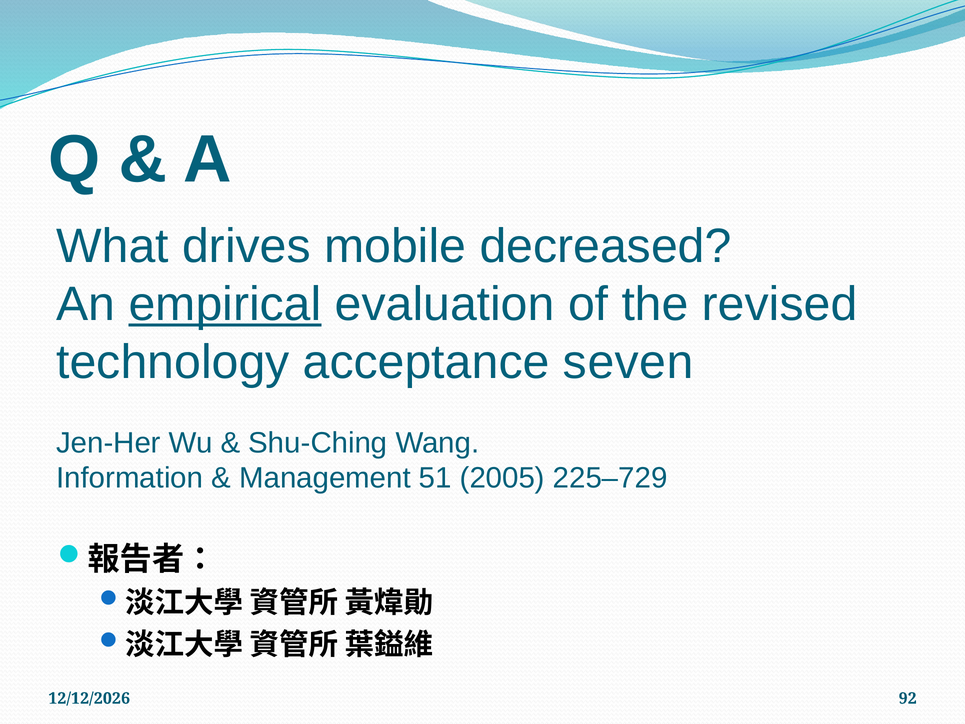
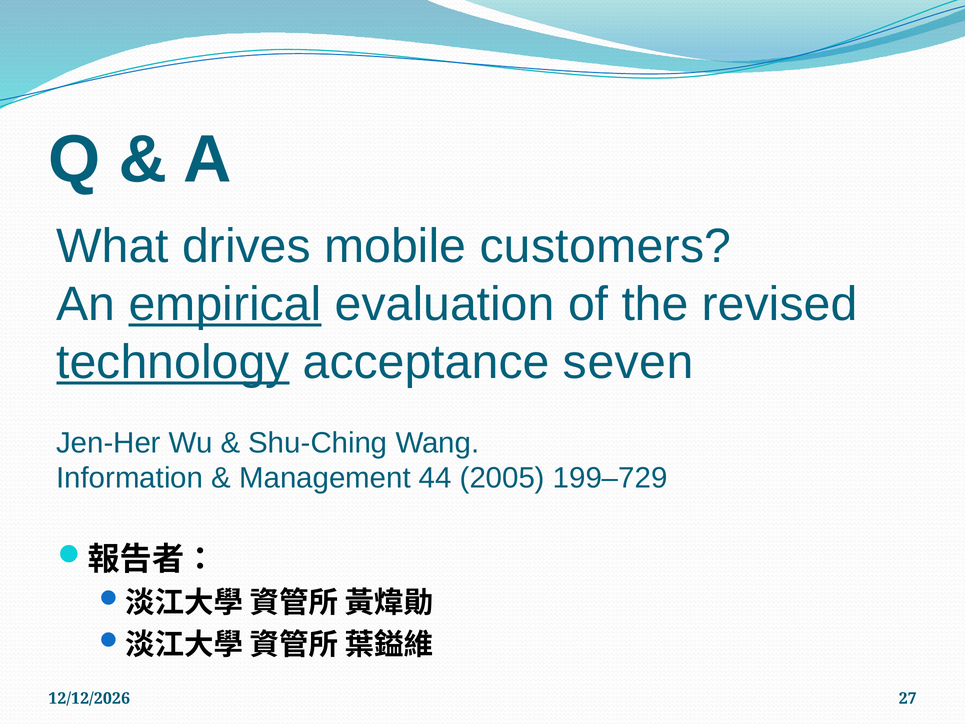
decreased: decreased -> customers
technology underline: none -> present
51: 51 -> 44
225–729: 225–729 -> 199–729
92: 92 -> 27
